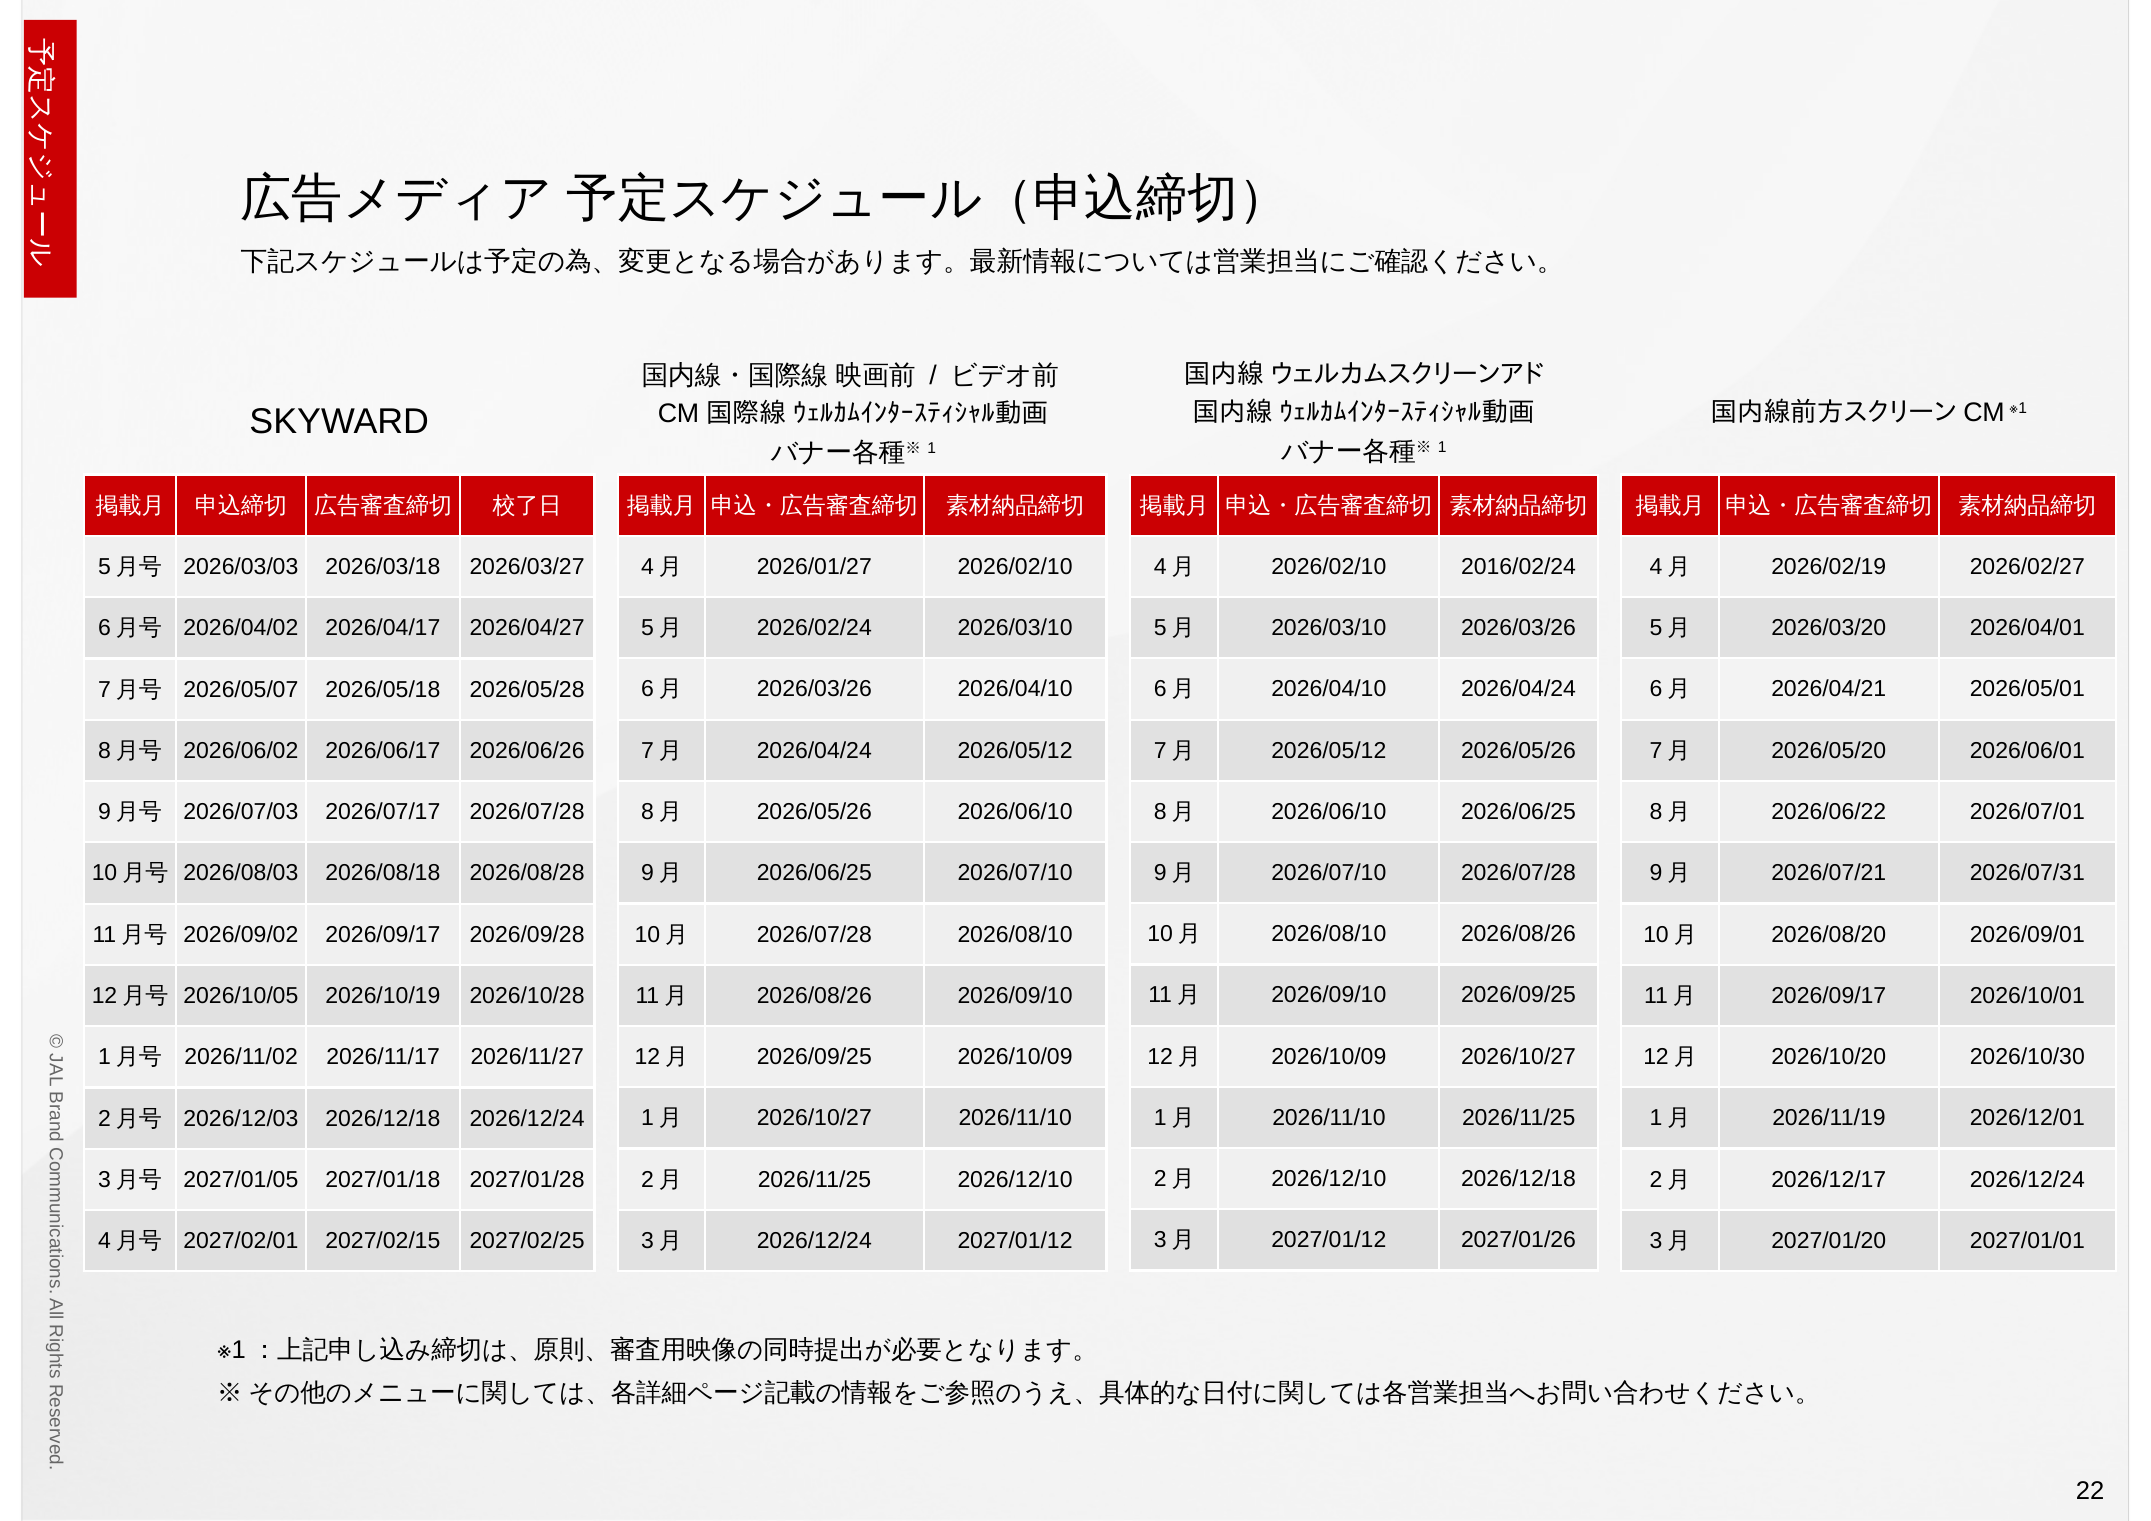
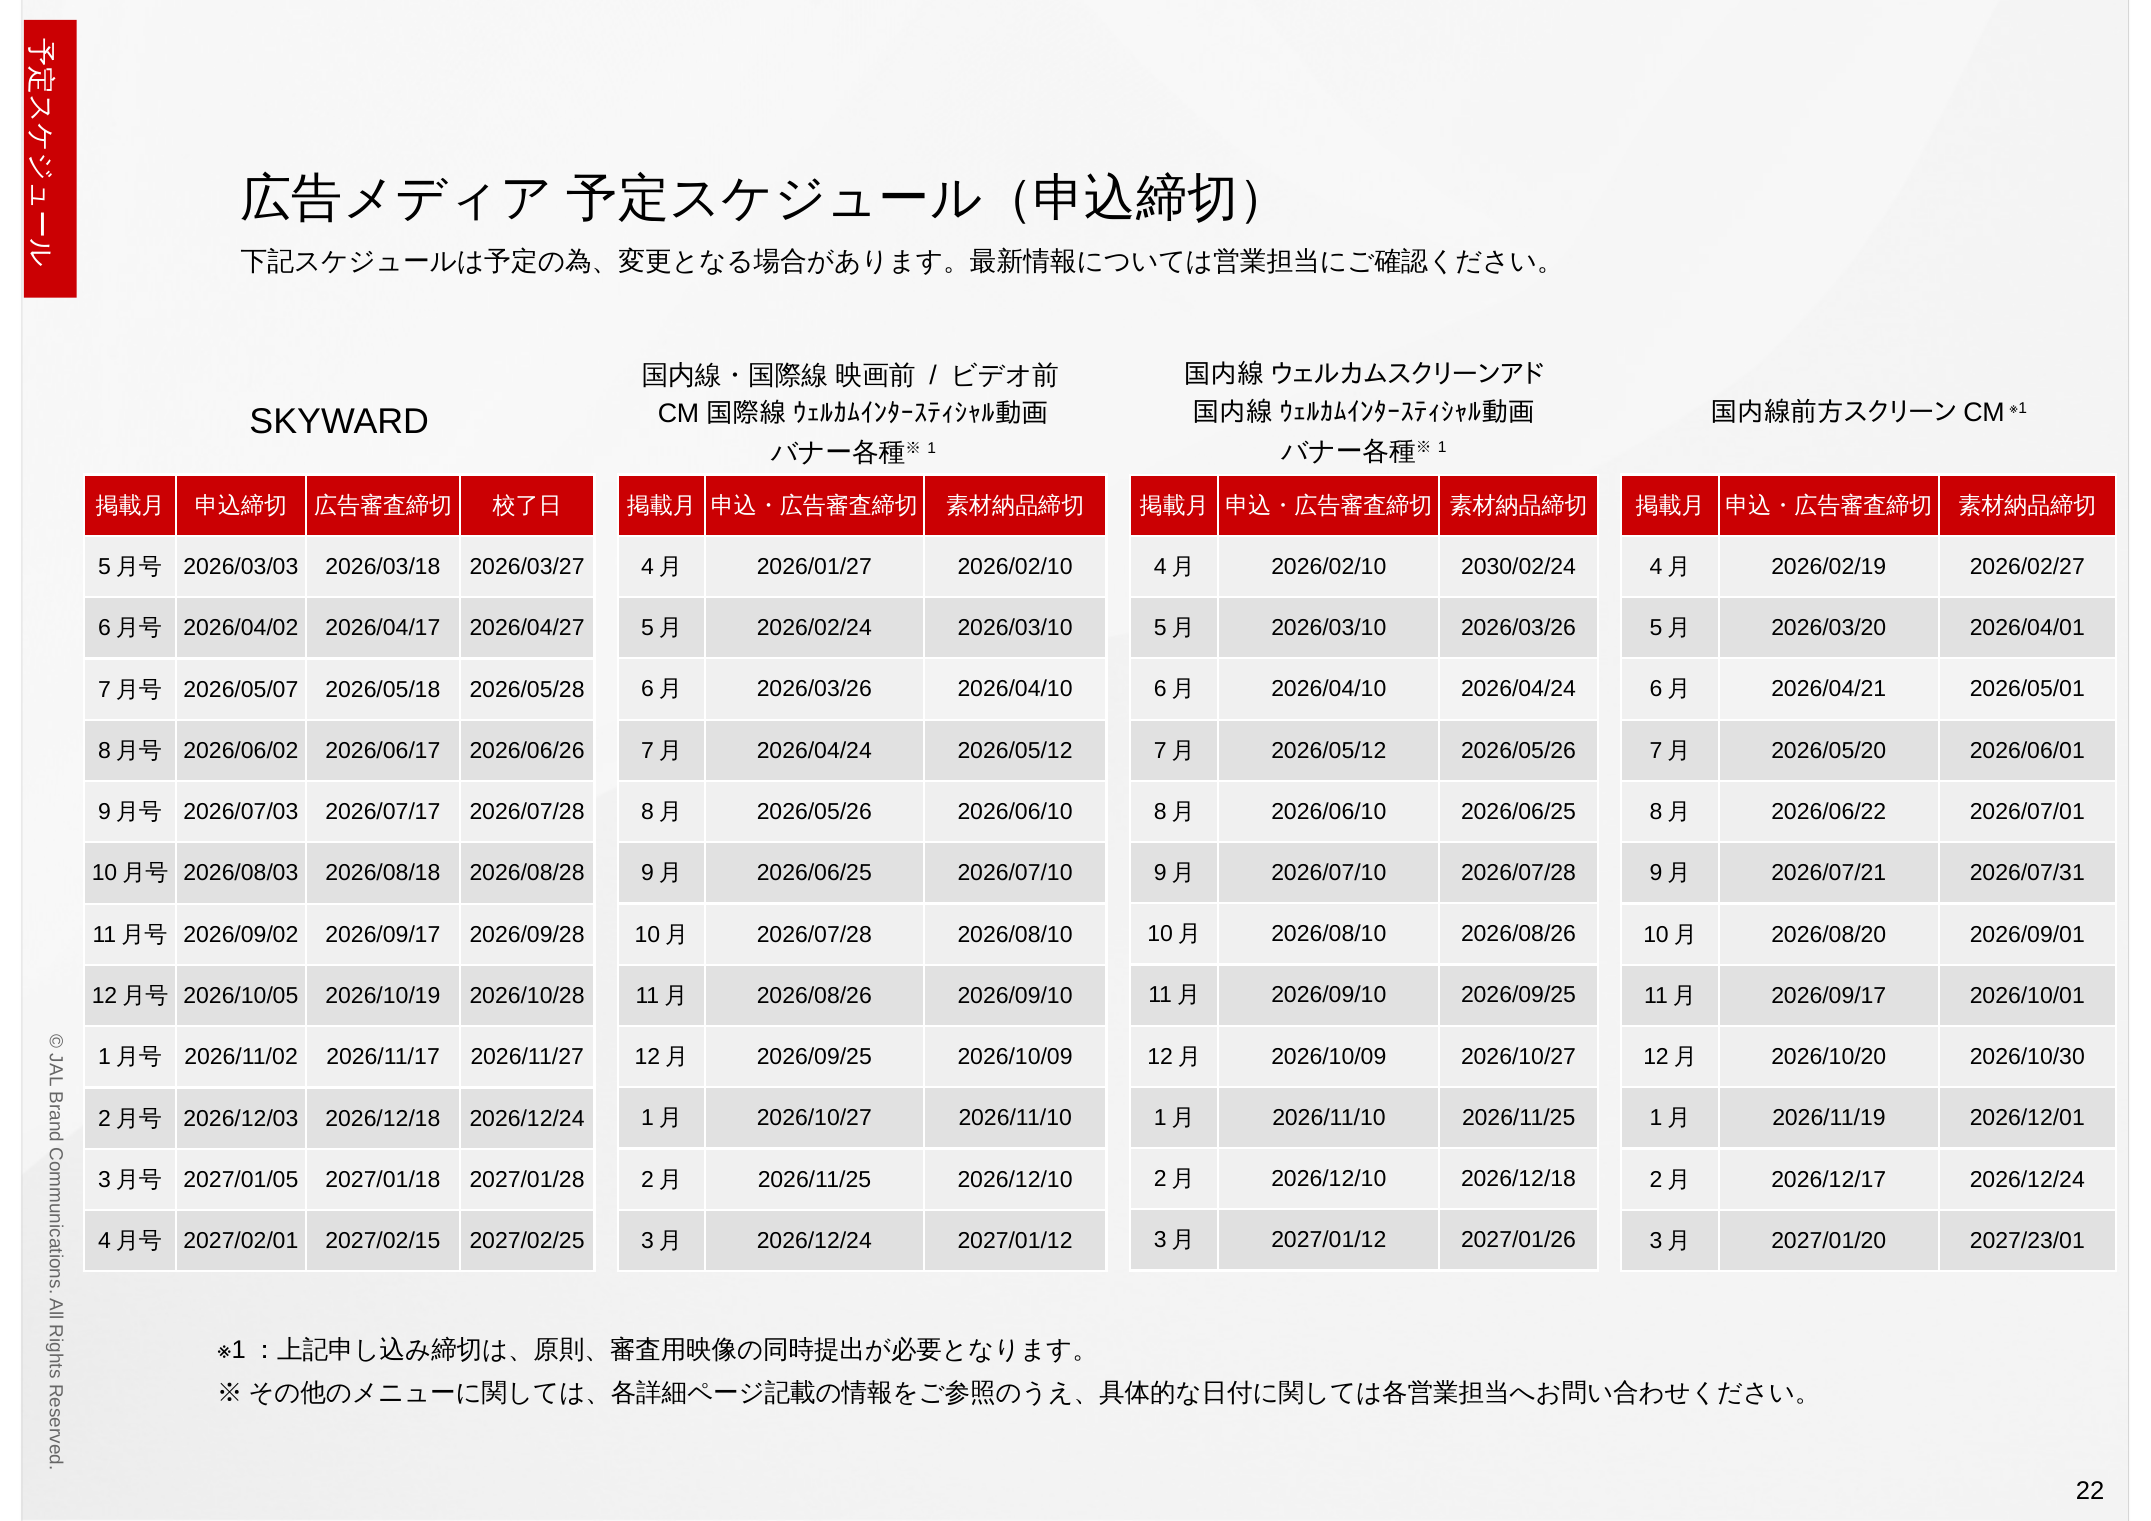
2016/02/24: 2016/02/24 -> 2030/02/24
2027/01/01: 2027/01/01 -> 2027/23/01
